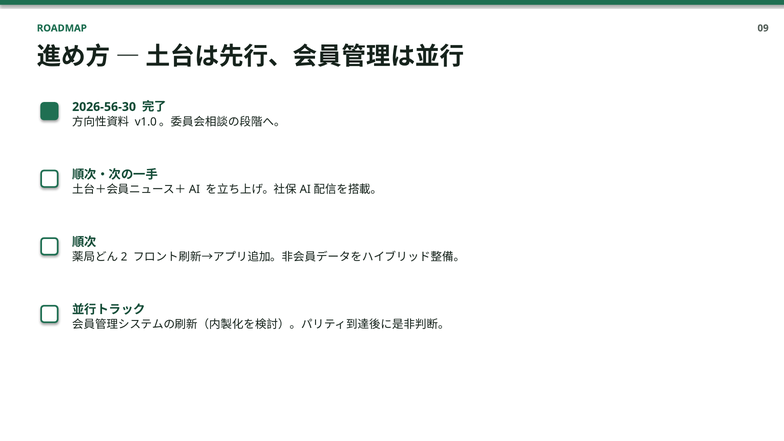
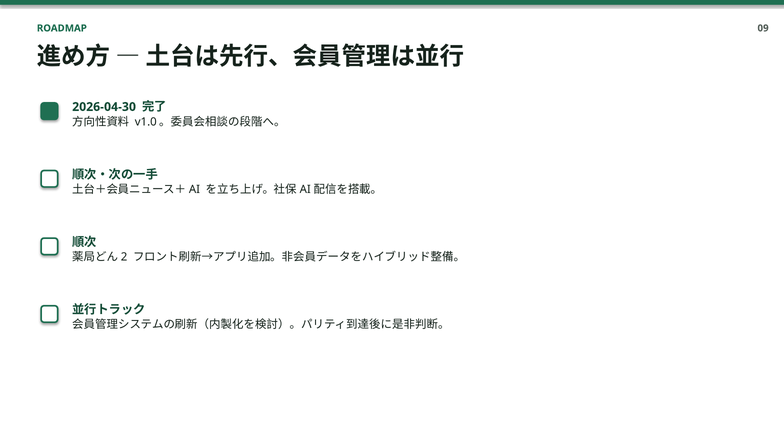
2026-56-30: 2026-56-30 -> 2026-04-30
